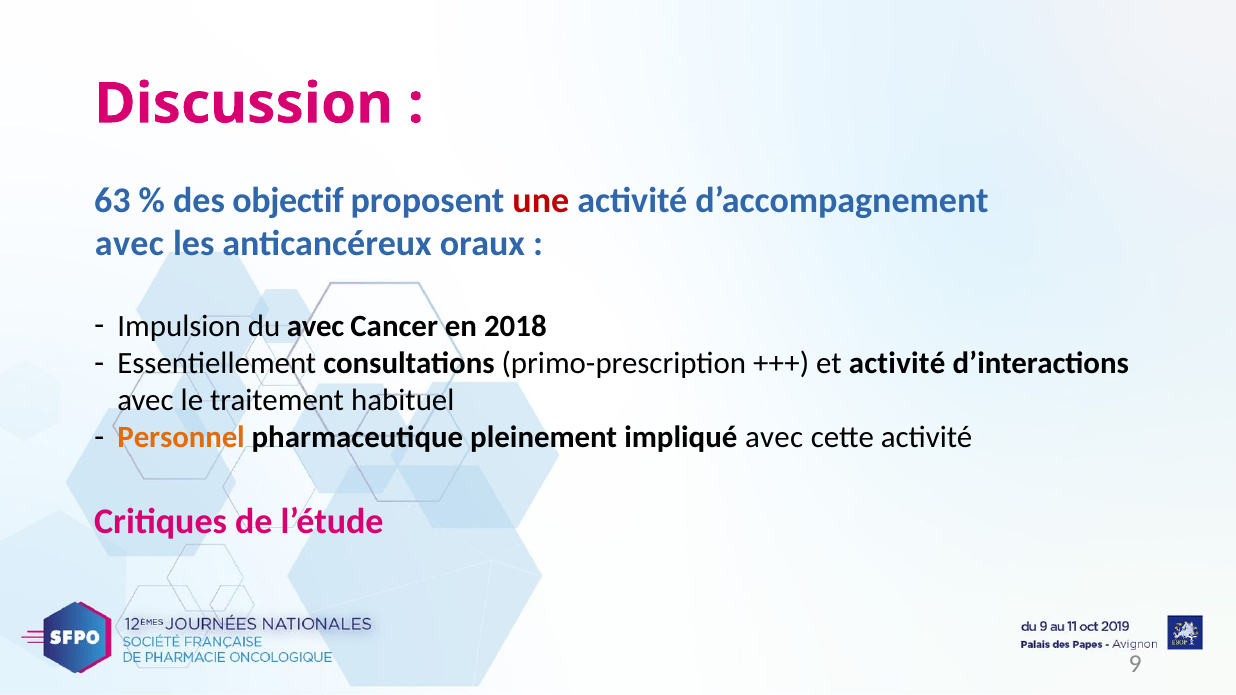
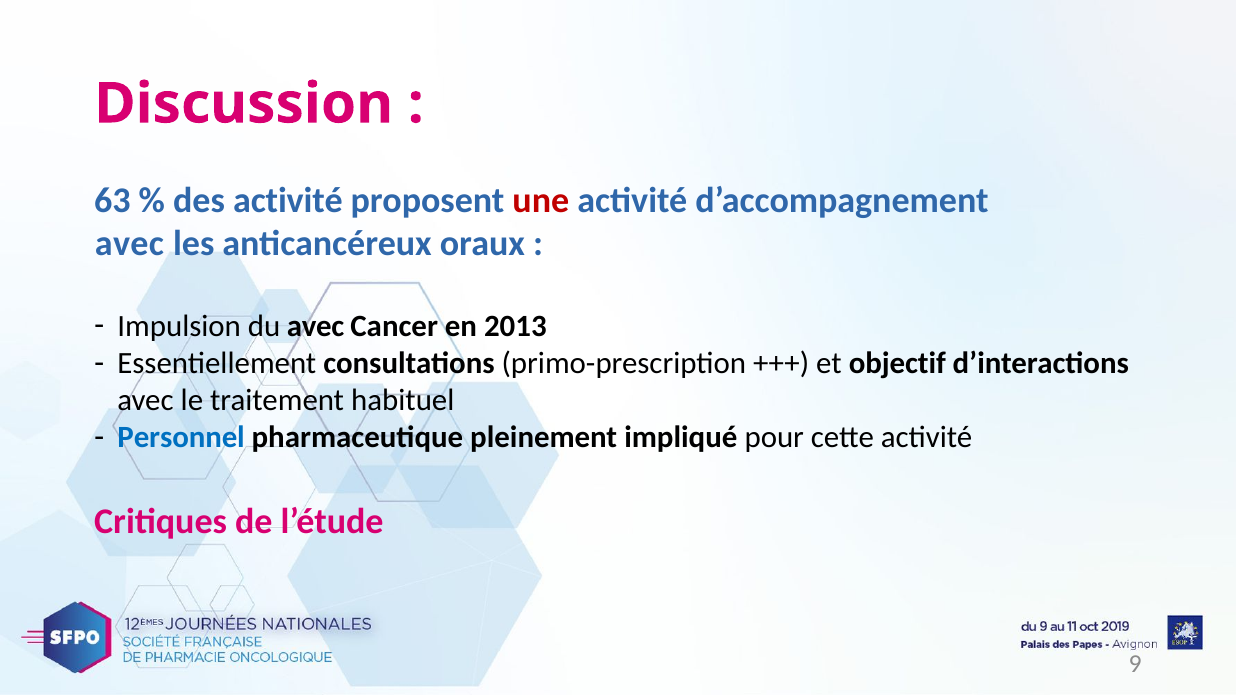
des objectif: objectif -> activité
2018: 2018 -> 2013
et activité: activité -> objectif
Personnel colour: orange -> blue
impliqué avec: avec -> pour
